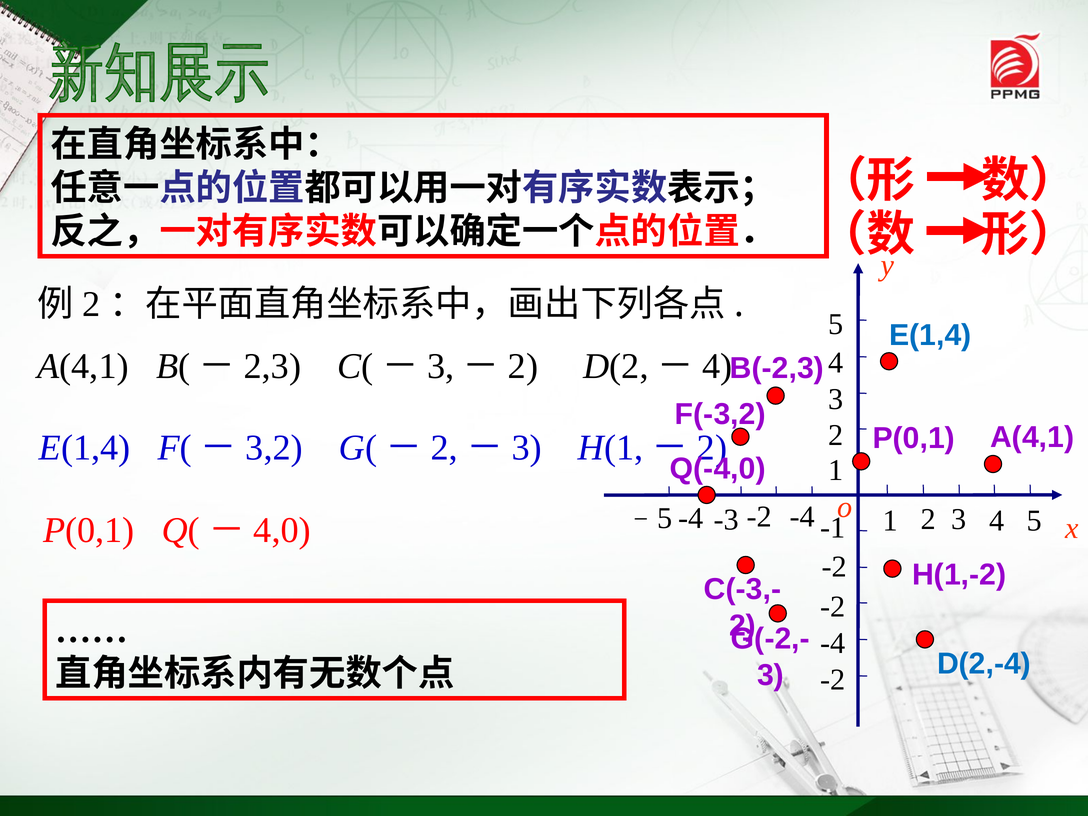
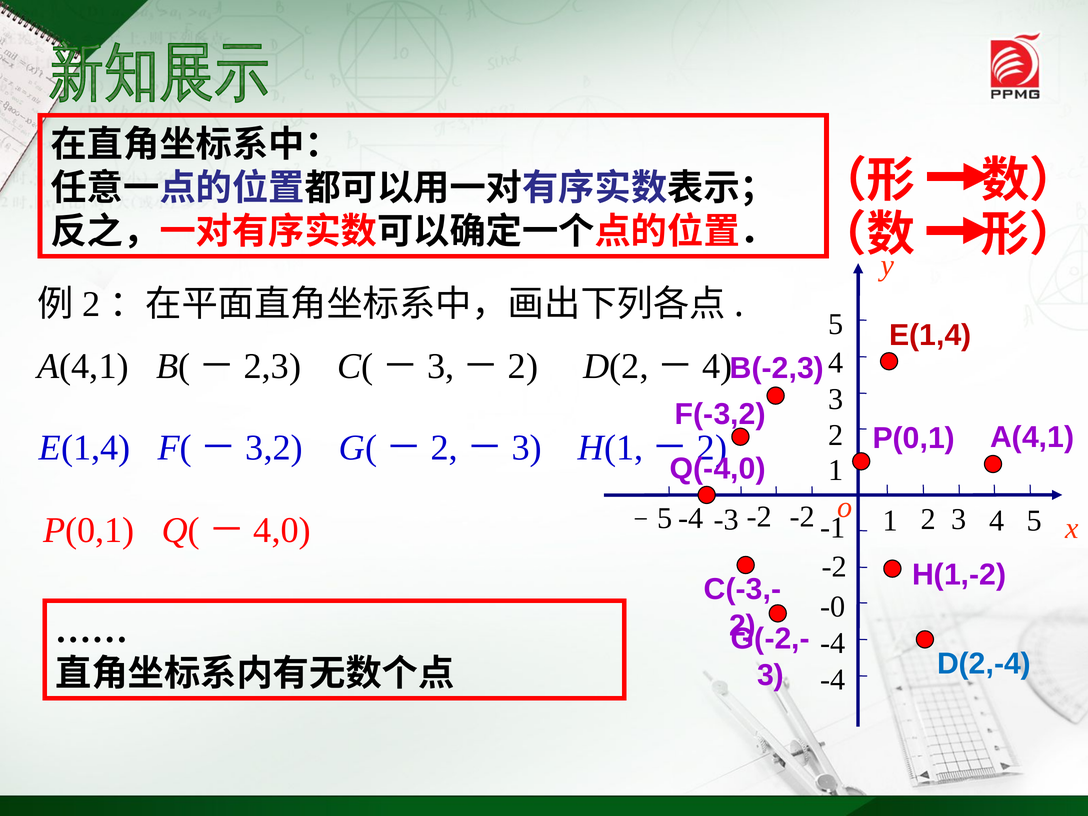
E(1,4 at (930, 335) colour: blue -> red
-4 at (802, 517): -4 -> -2
-2 at (833, 607): -2 -> -0
-2 at (833, 680): -2 -> -4
